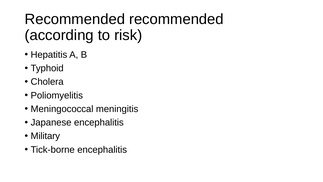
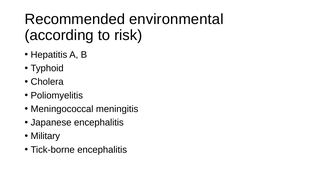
Recommended recommended: recommended -> environmental
